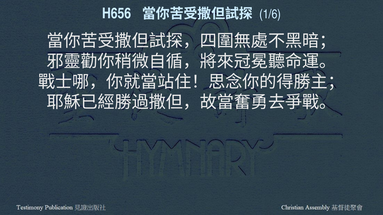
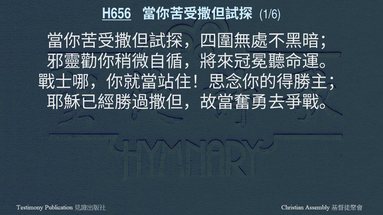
H656 underline: none -> present
